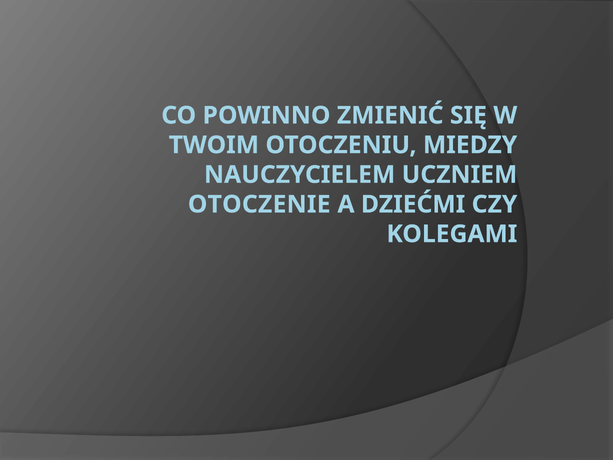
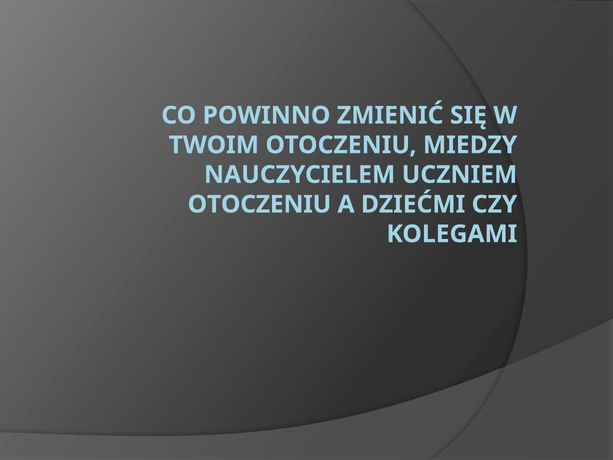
OTOCZENIE at (259, 204): OTOCZENIE -> OTOCZENIU
